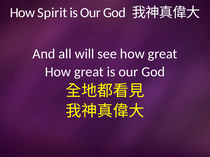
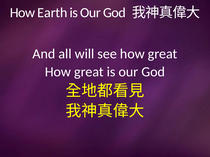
Spirit: Spirit -> Earth
